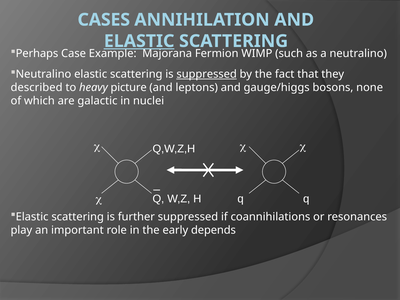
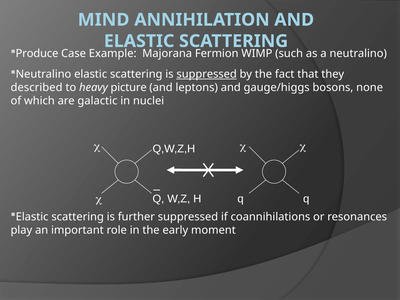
CASES: CASES -> MIND
ELASTIC at (139, 41) underline: present -> none
Perhaps: Perhaps -> Produce
depends: depends -> moment
